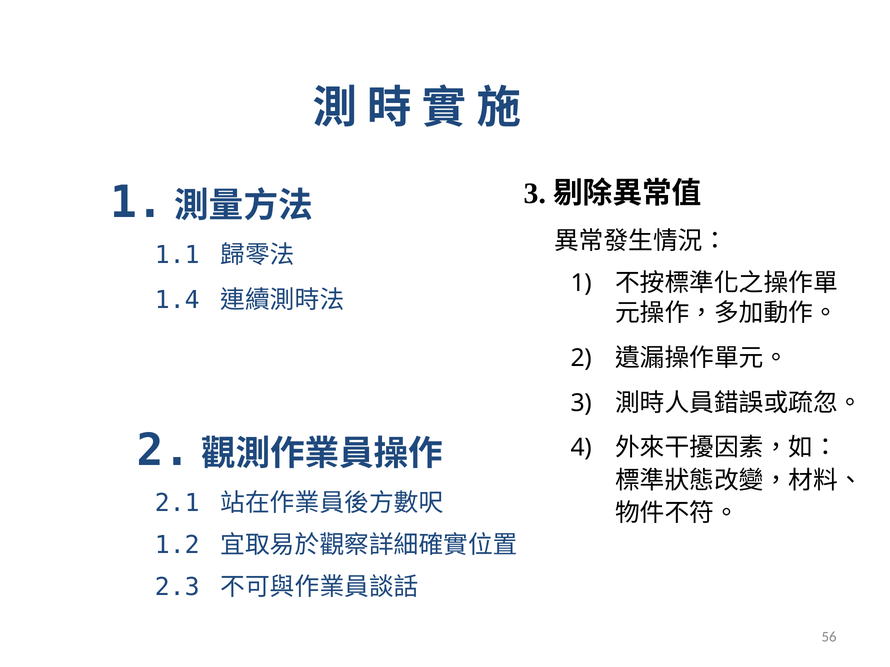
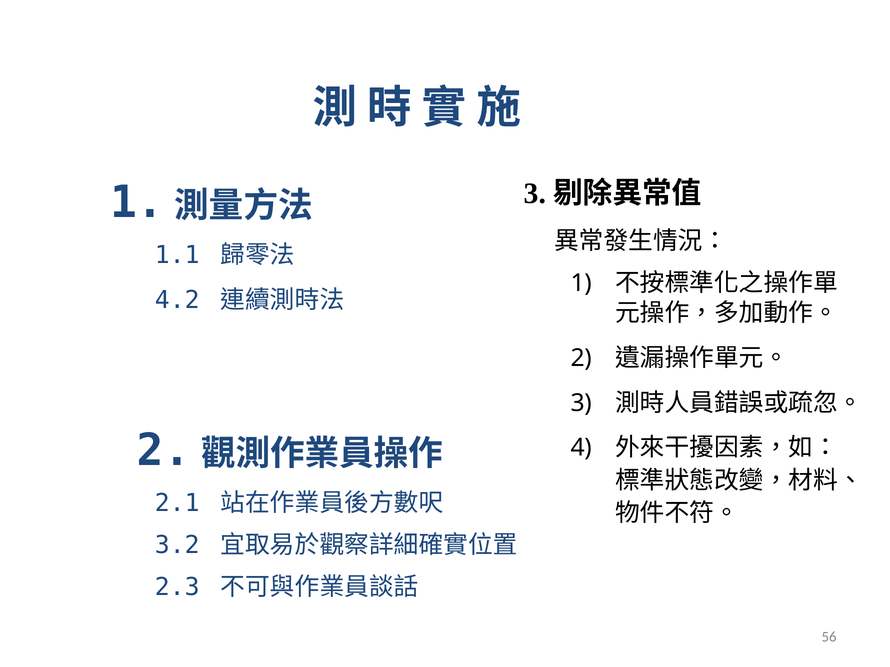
1.4: 1.4 -> 4.2
1.2: 1.2 -> 3.2
